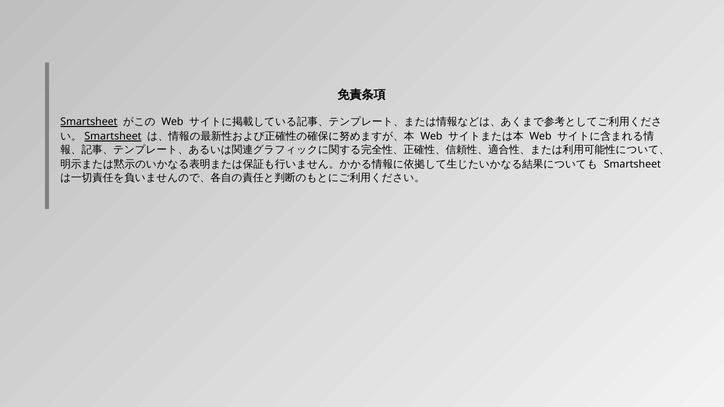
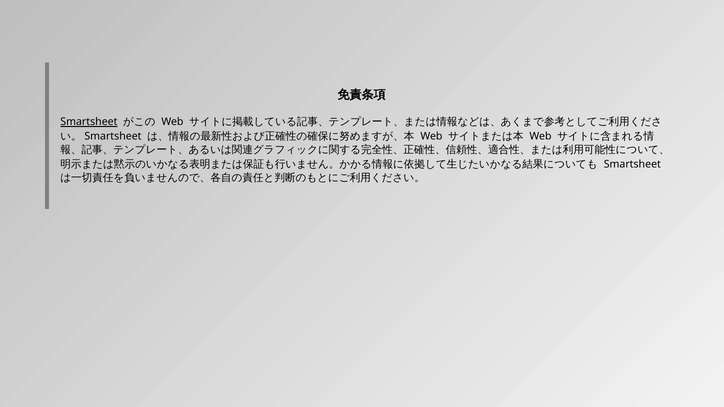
Smartsheet at (113, 137) underline: present -> none
